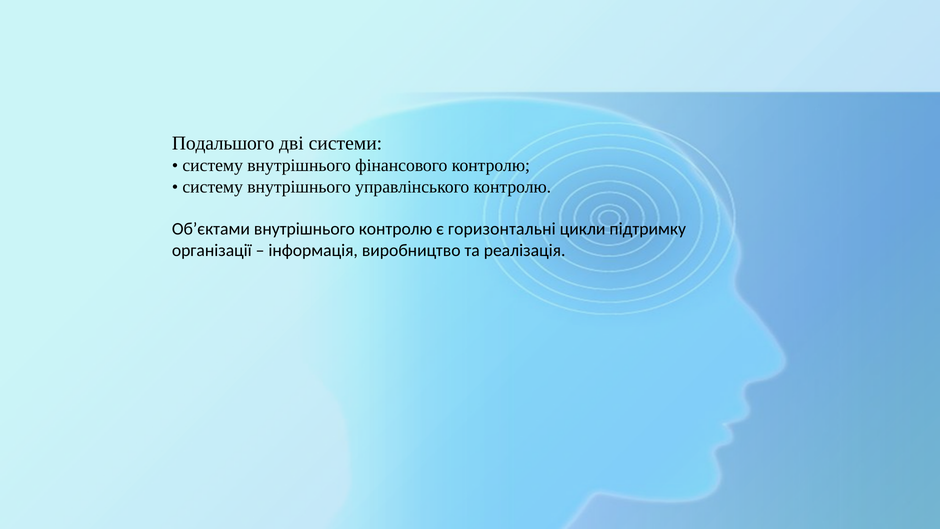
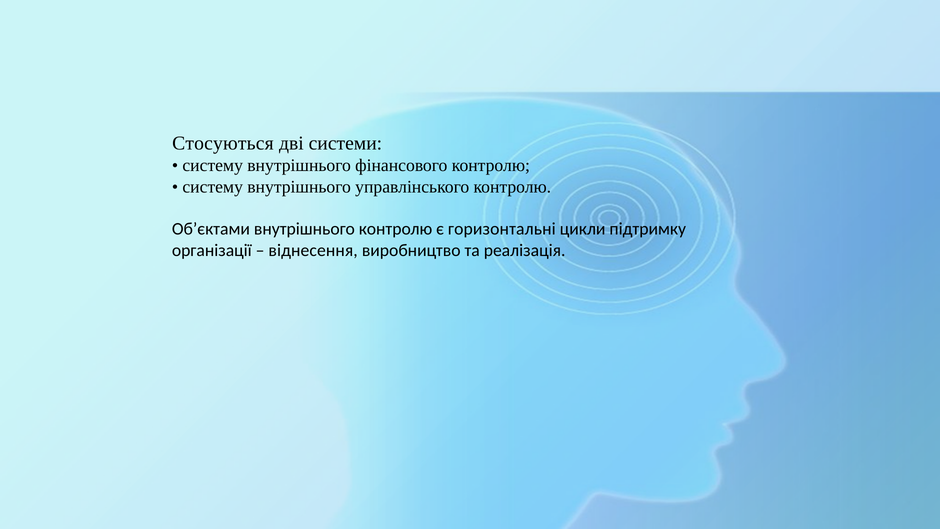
Подальшого: Подальшого -> Стосуються
інформація: інформація -> віднесення
